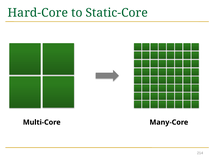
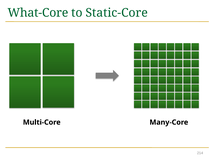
Hard-Core: Hard-Core -> What-Core
